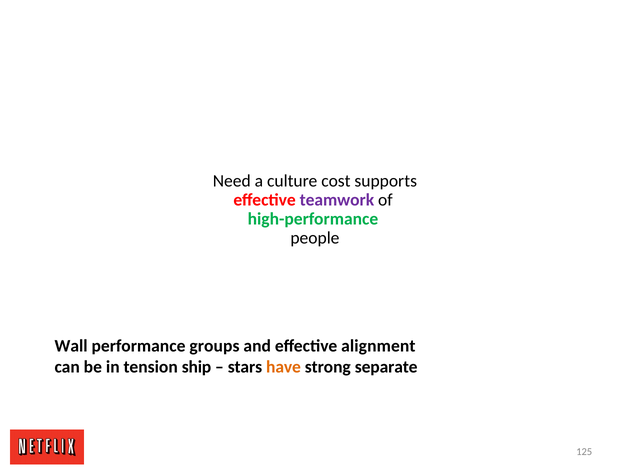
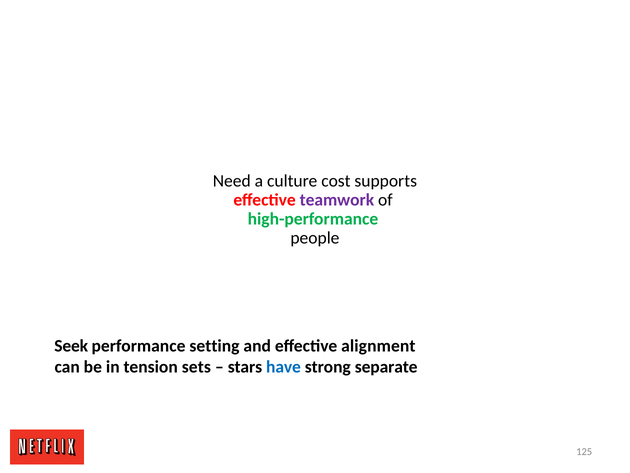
Wall: Wall -> Seek
groups: groups -> setting
ship: ship -> sets
have colour: orange -> blue
